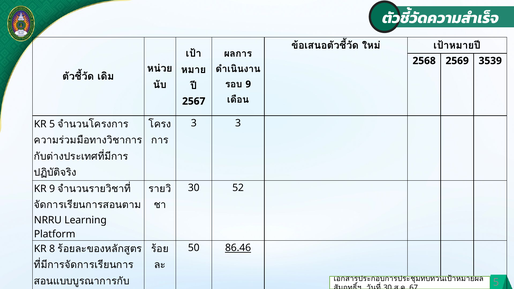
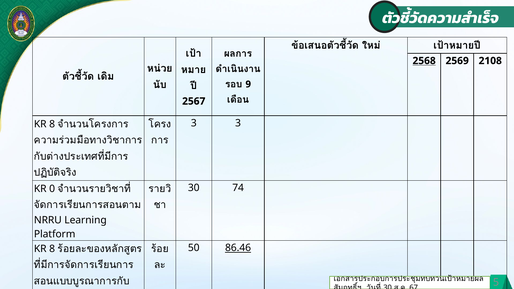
2568 underline: none -> present
3539: 3539 -> 2108
5 at (52, 124): 5 -> 8
52: 52 -> 74
9 at (52, 189): 9 -> 0
